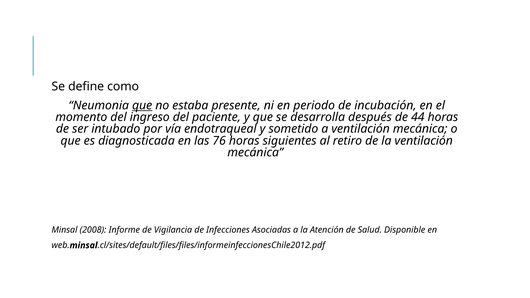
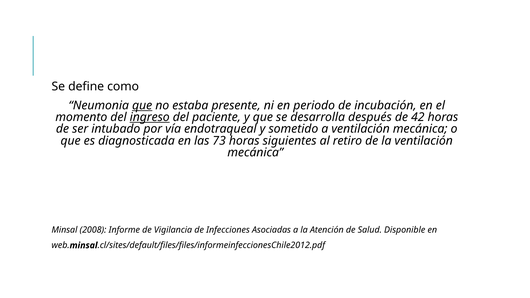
ingreso underline: none -> present
44: 44 -> 42
76: 76 -> 73
